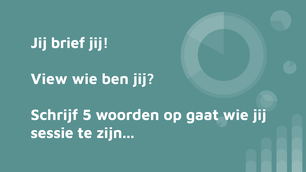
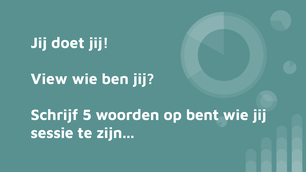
brief: brief -> doet
gaat: gaat -> bent
